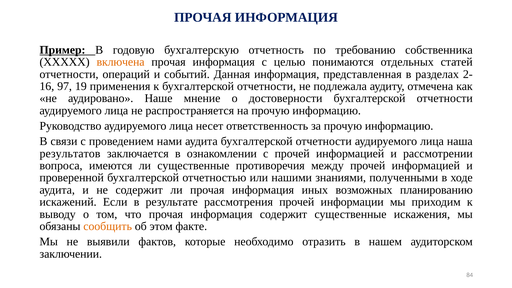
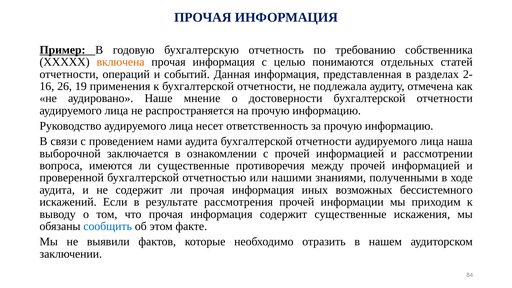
97: 97 -> 26
результатов: результатов -> выборочной
планированию: планированию -> бессистемного
сообщить colour: orange -> blue
